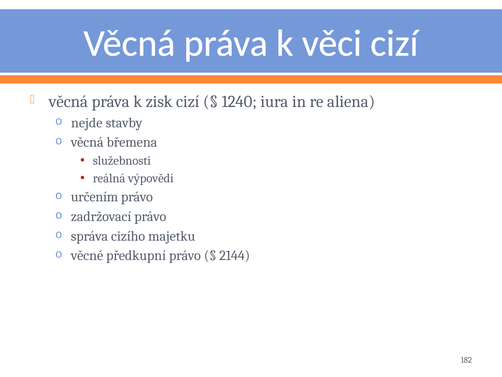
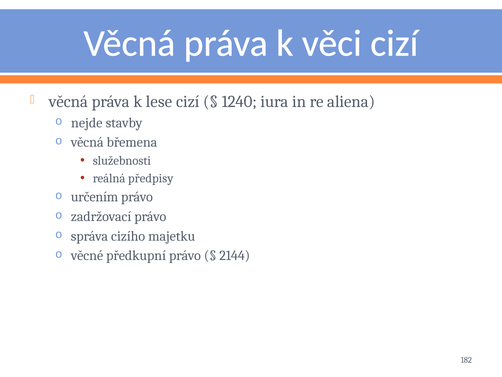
zisk: zisk -> lese
výpovědí: výpovědí -> předpisy
